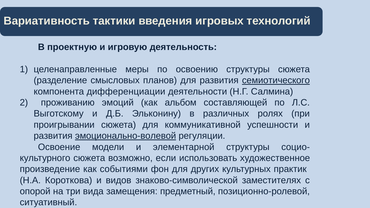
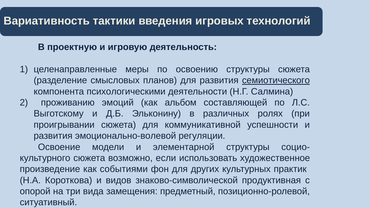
дифференциации: дифференциации -> психологическими
эмоционально-волевой underline: present -> none
заместителях: заместителях -> продуктивная
